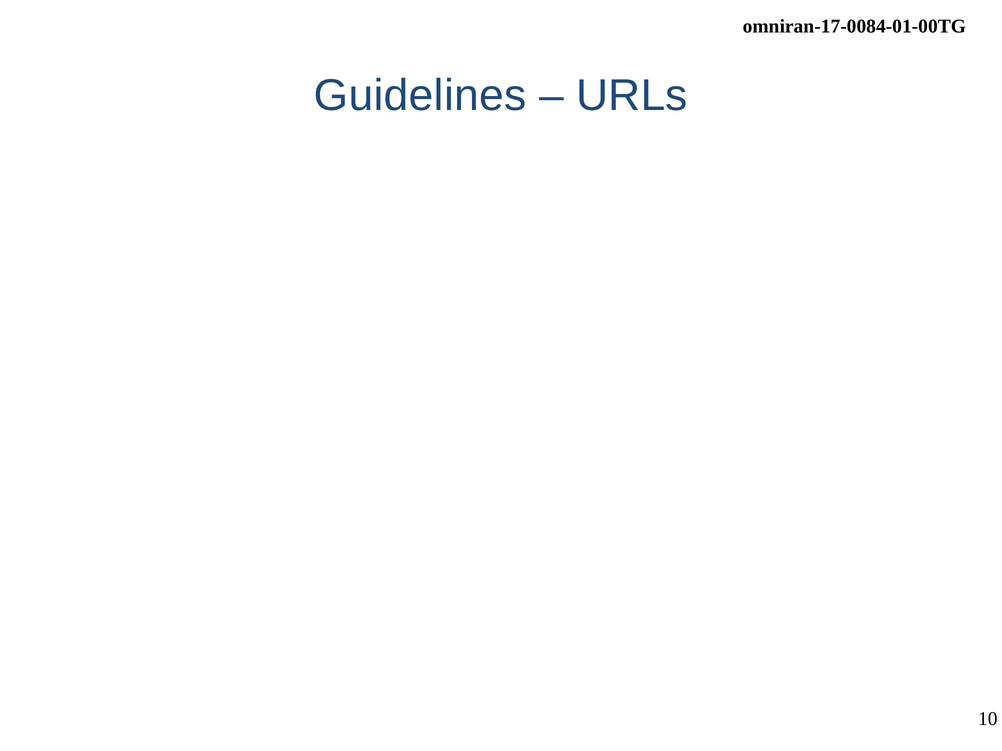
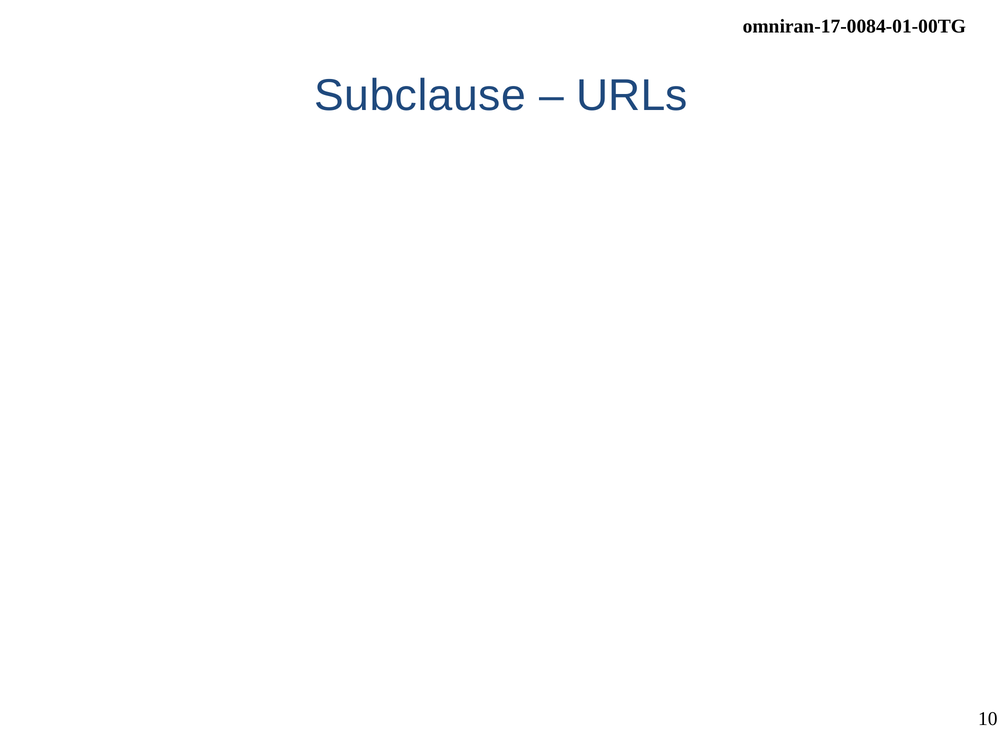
Guidelines at (420, 96): Guidelines -> Subclause
